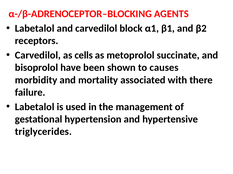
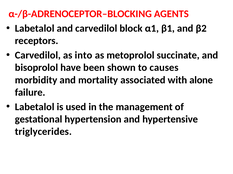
cells: cells -> into
there: there -> alone
